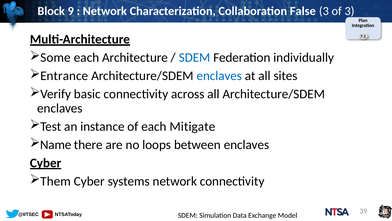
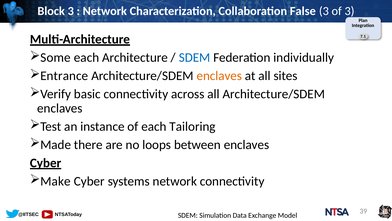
Block 9: 9 -> 3
enclaves at (219, 76) colour: blue -> orange
Mitigate: Mitigate -> Tailoring
Name: Name -> Made
Them: Them -> Make
